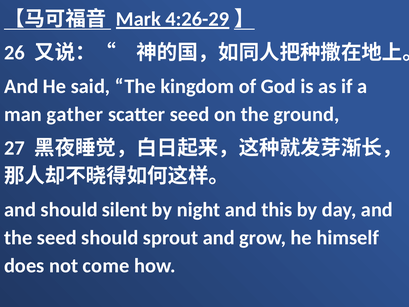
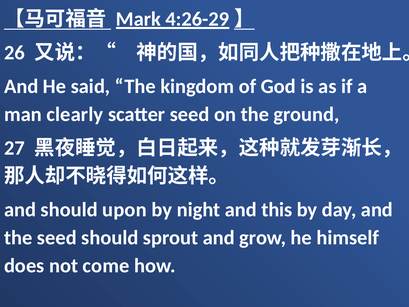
gather: gather -> clearly
silent: silent -> upon
